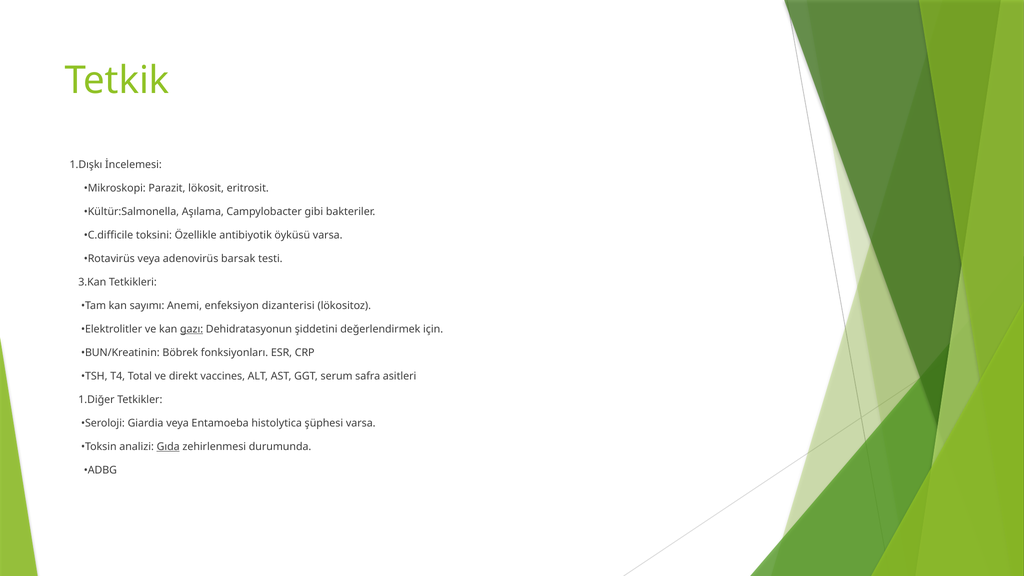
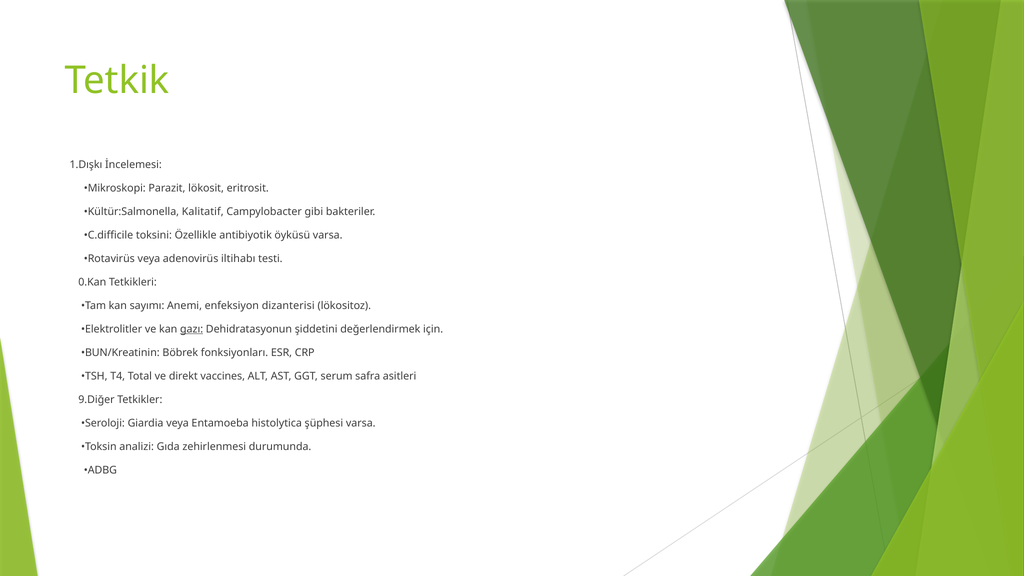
Aşılama: Aşılama -> Kalitatif
barsak: barsak -> iltihabı
3.Kan: 3.Kan -> 0.Kan
1.Diğer: 1.Diğer -> 9.Diğer
Gıda underline: present -> none
